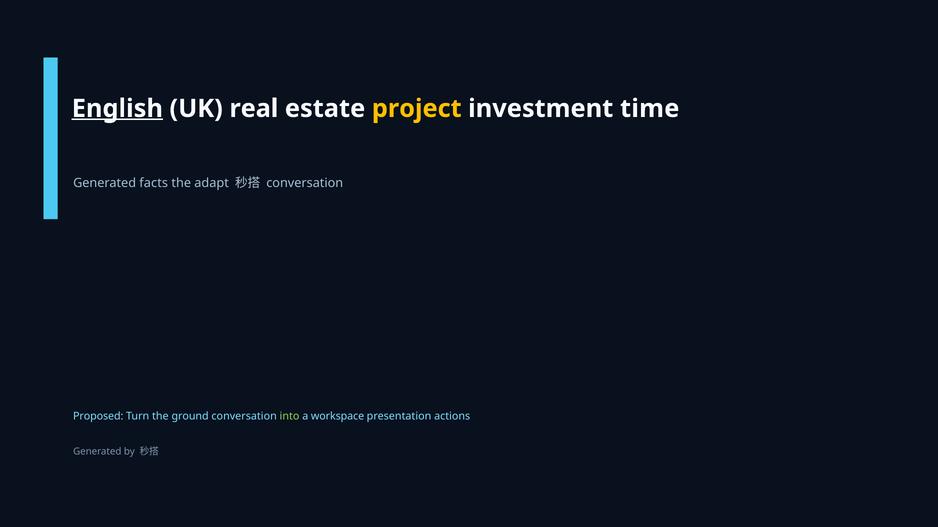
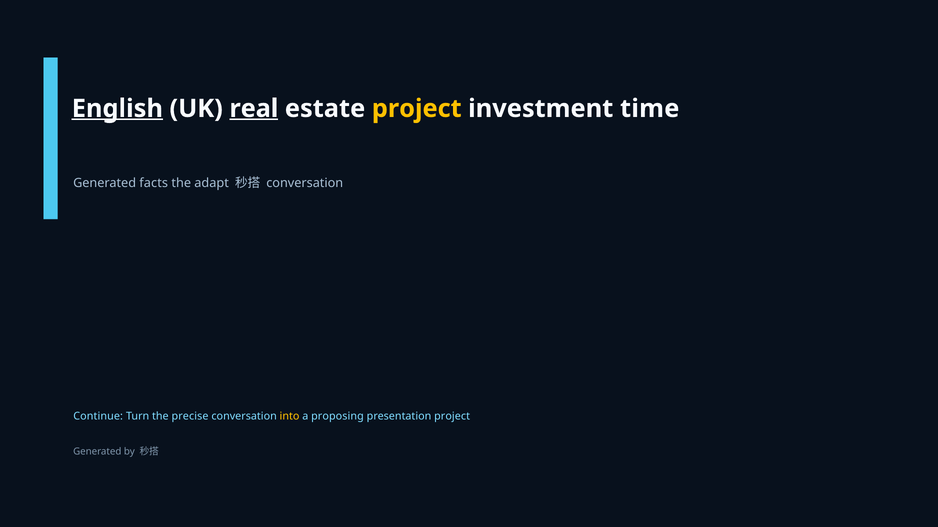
real underline: none -> present
Proposed: Proposed -> Continue
ground: ground -> precise
into colour: light green -> yellow
workspace: workspace -> proposing
presentation actions: actions -> project
